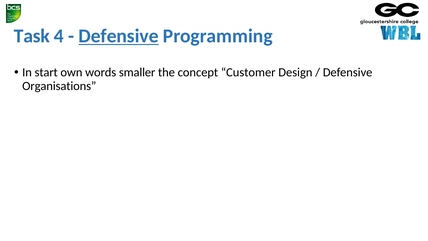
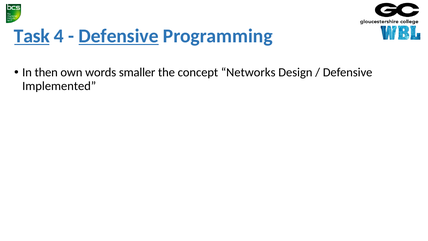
Task underline: none -> present
start: start -> then
Customer: Customer -> Networks
Organisations: Organisations -> Implemented
